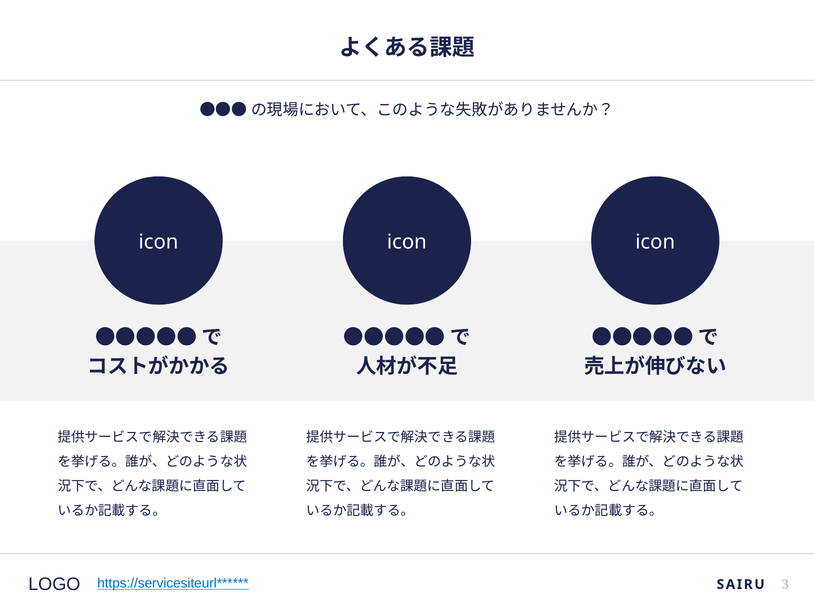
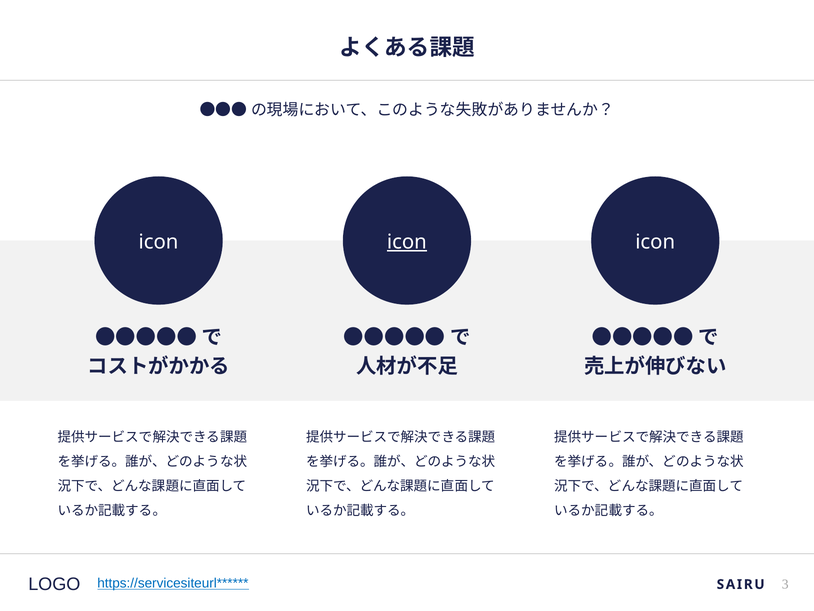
icon at (407, 242) underline: none -> present
